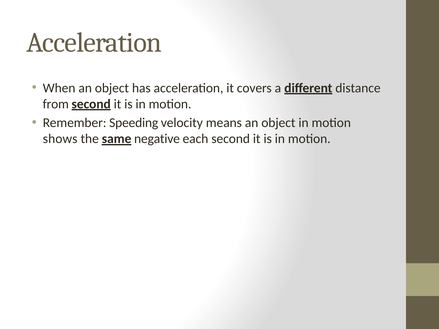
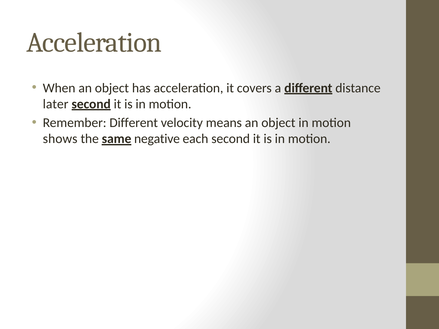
from: from -> later
Remember Speeding: Speeding -> Different
